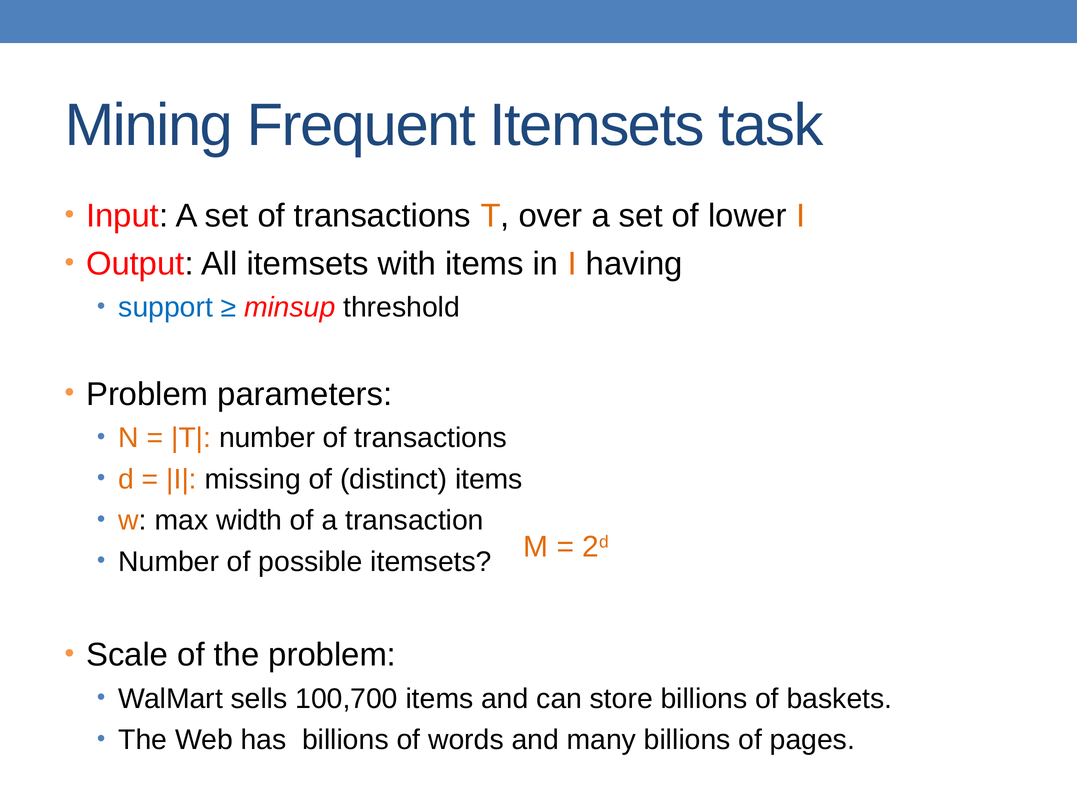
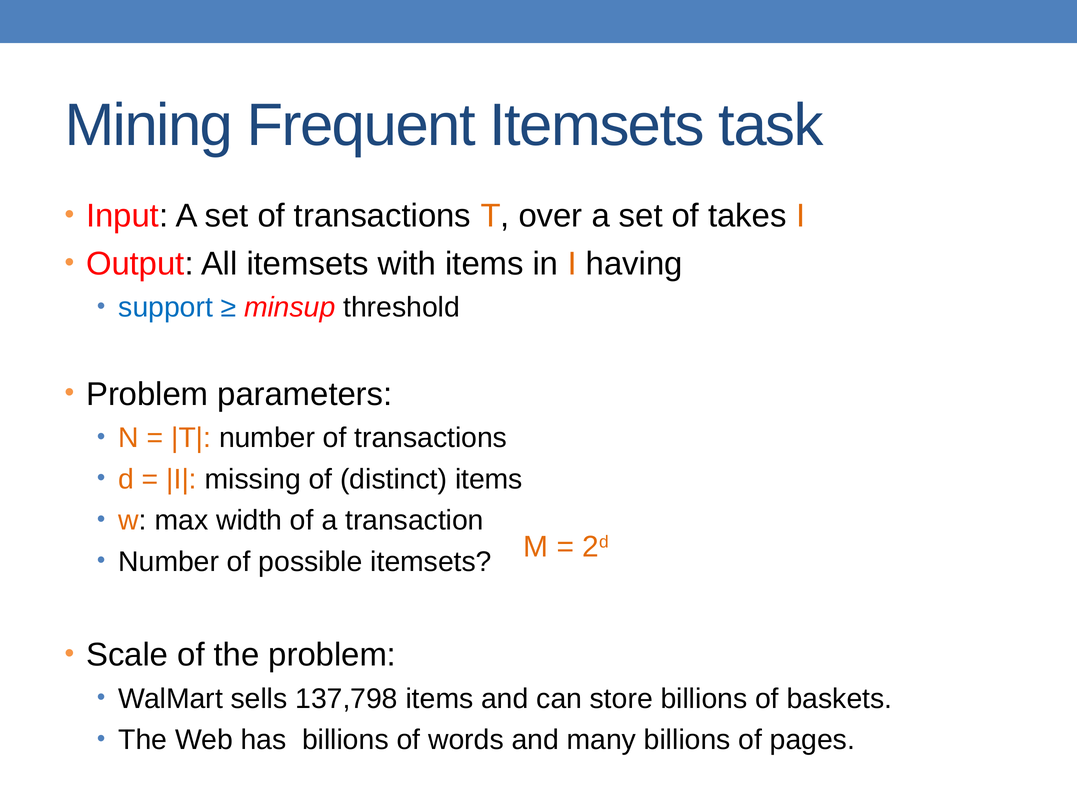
lower: lower -> takes
100,700: 100,700 -> 137,798
